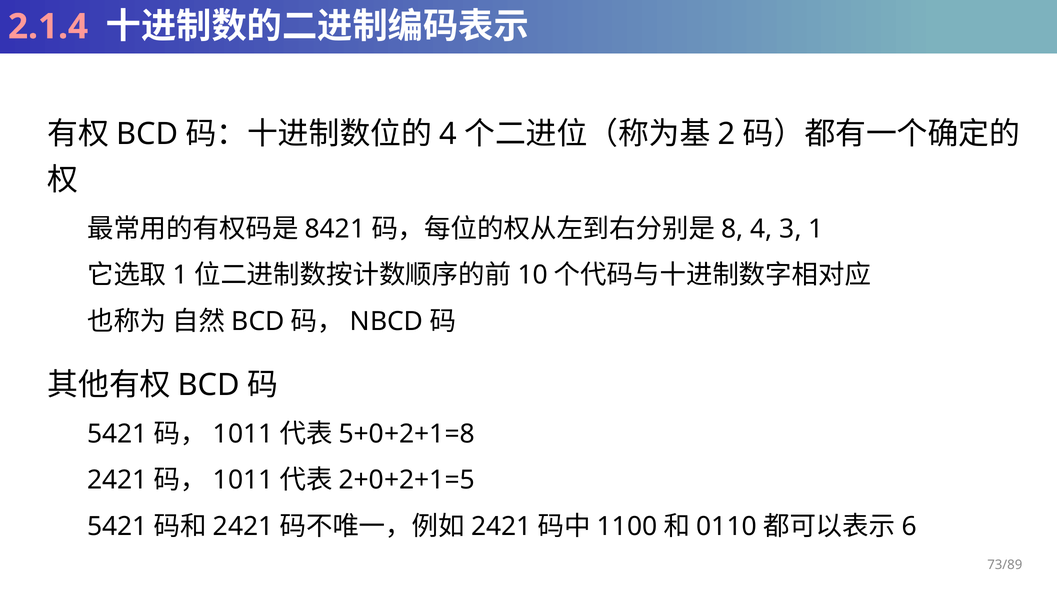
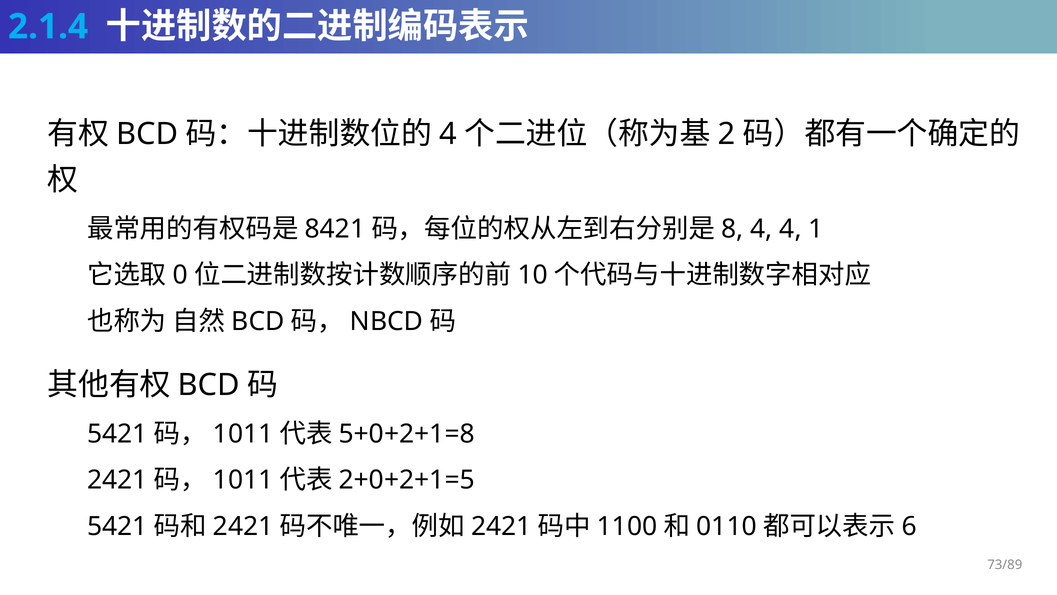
2.1.4 colour: pink -> light blue
4 3: 3 -> 4
1 at (180, 275): 1 -> 0
